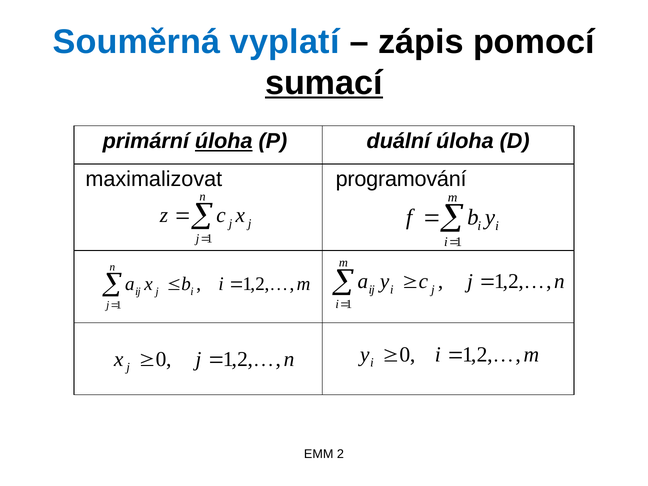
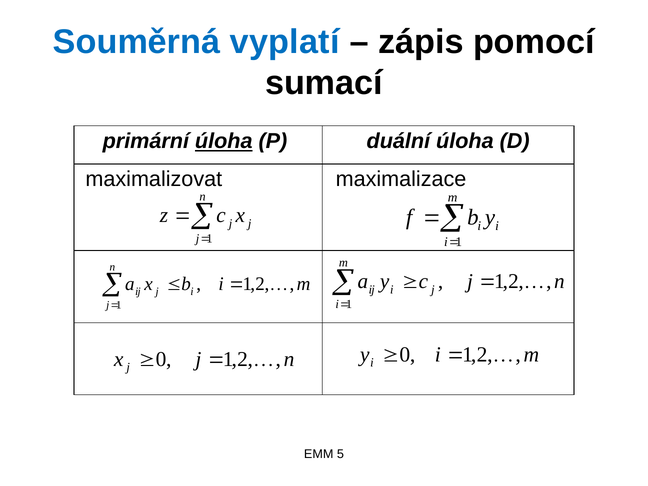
sumací underline: present -> none
programování: programování -> maximalizace
EMM 2: 2 -> 5
